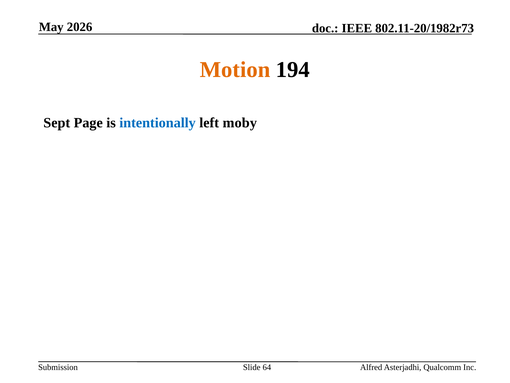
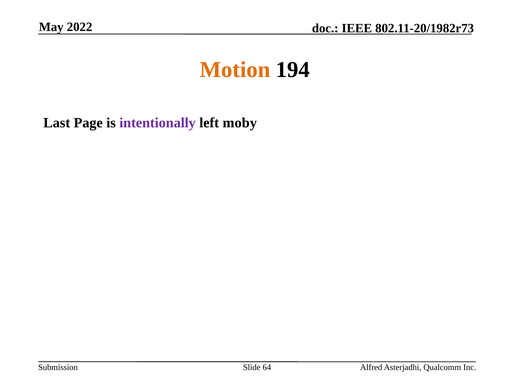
2026: 2026 -> 2022
Sept: Sept -> Last
intentionally colour: blue -> purple
